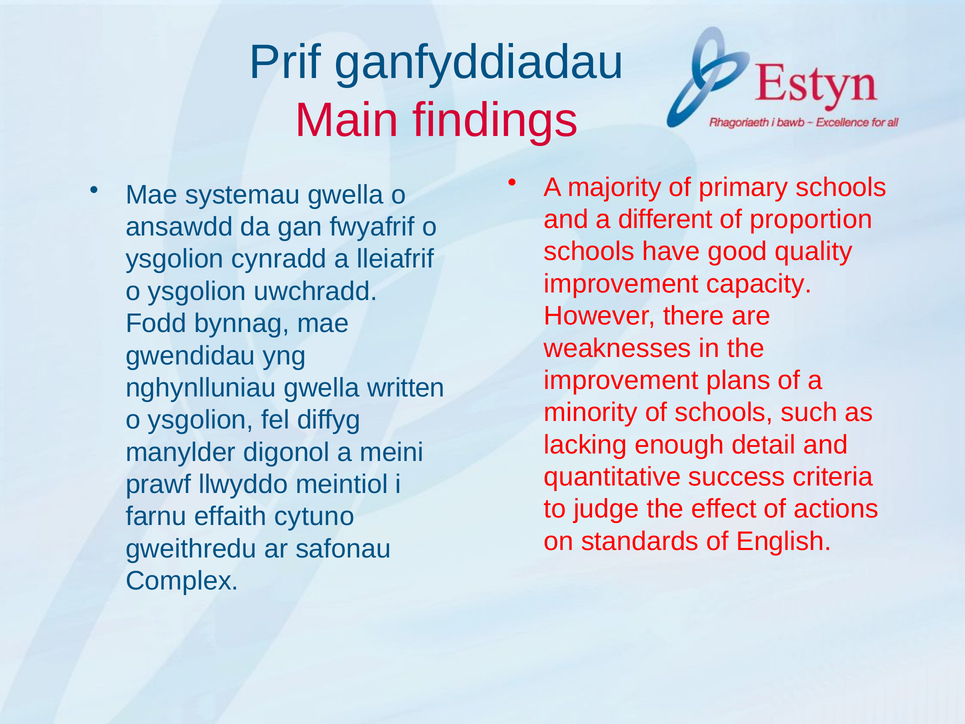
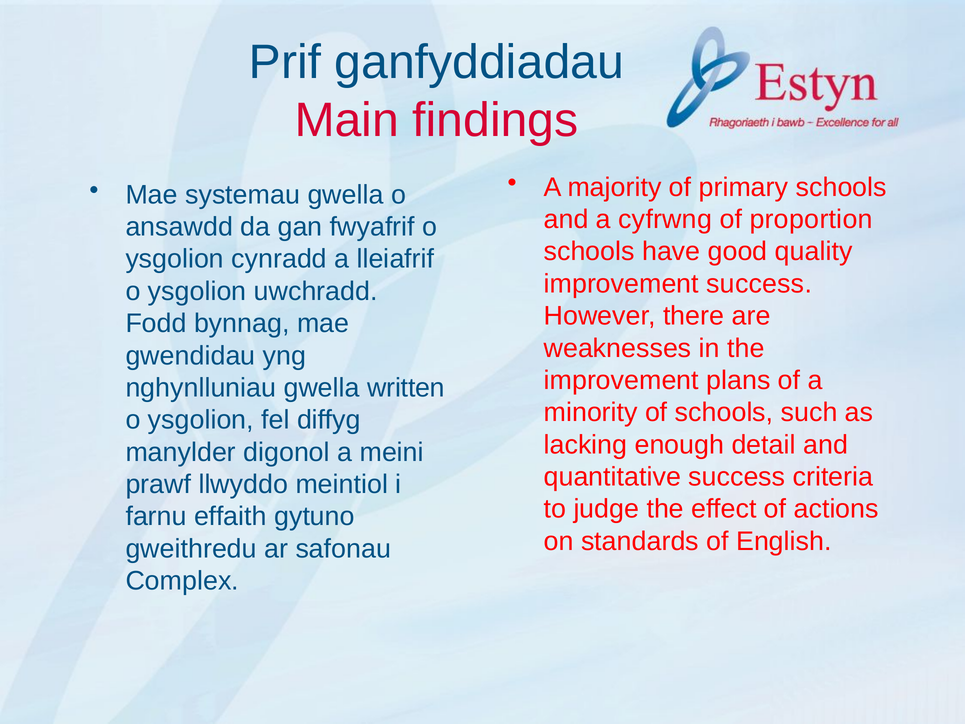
different: different -> cyfrwng
improvement capacity: capacity -> success
cytuno: cytuno -> gytuno
